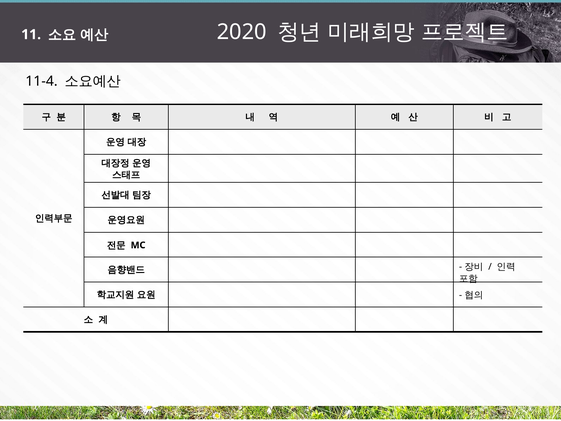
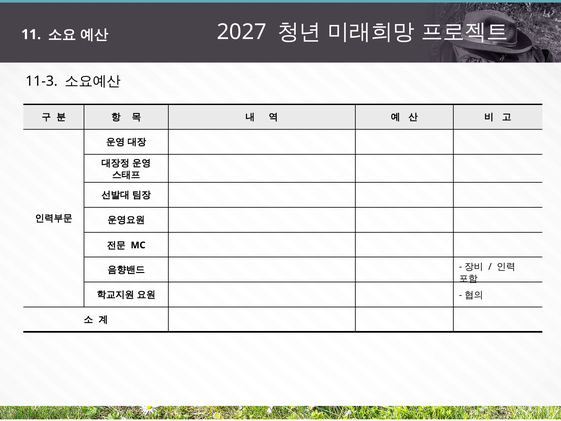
2020: 2020 -> 2027
11-4: 11-4 -> 11-3
